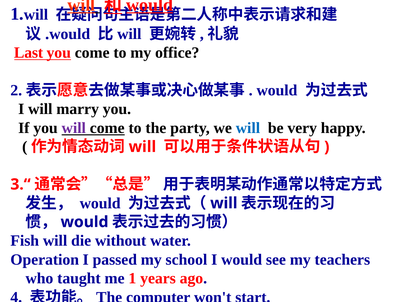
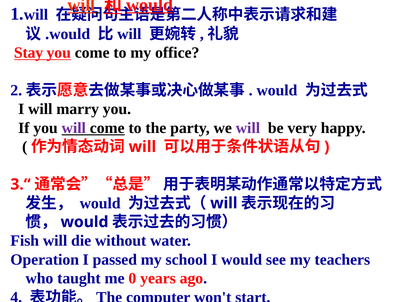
Last: Last -> Stay
will at (248, 128) colour: blue -> purple
me 1: 1 -> 0
